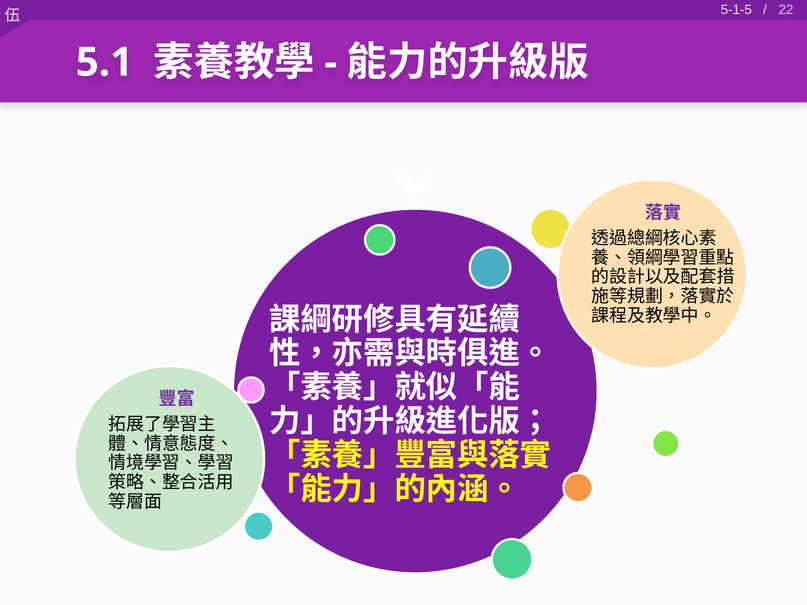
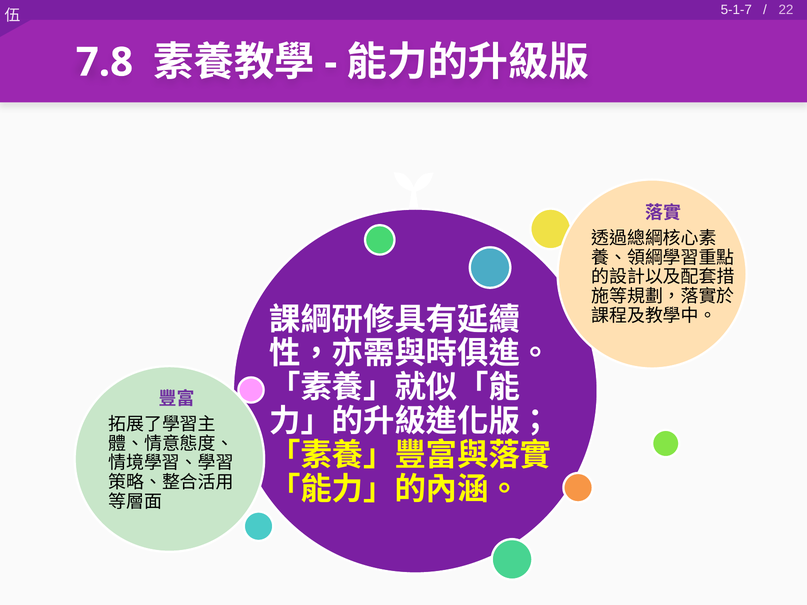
5-1-5: 5-1-5 -> 5-1-7
5.1: 5.1 -> 7.8
